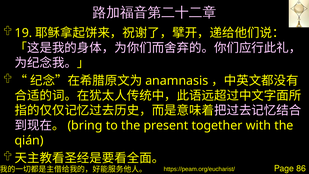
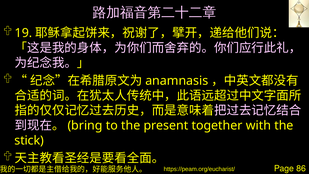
qián: qián -> stick
